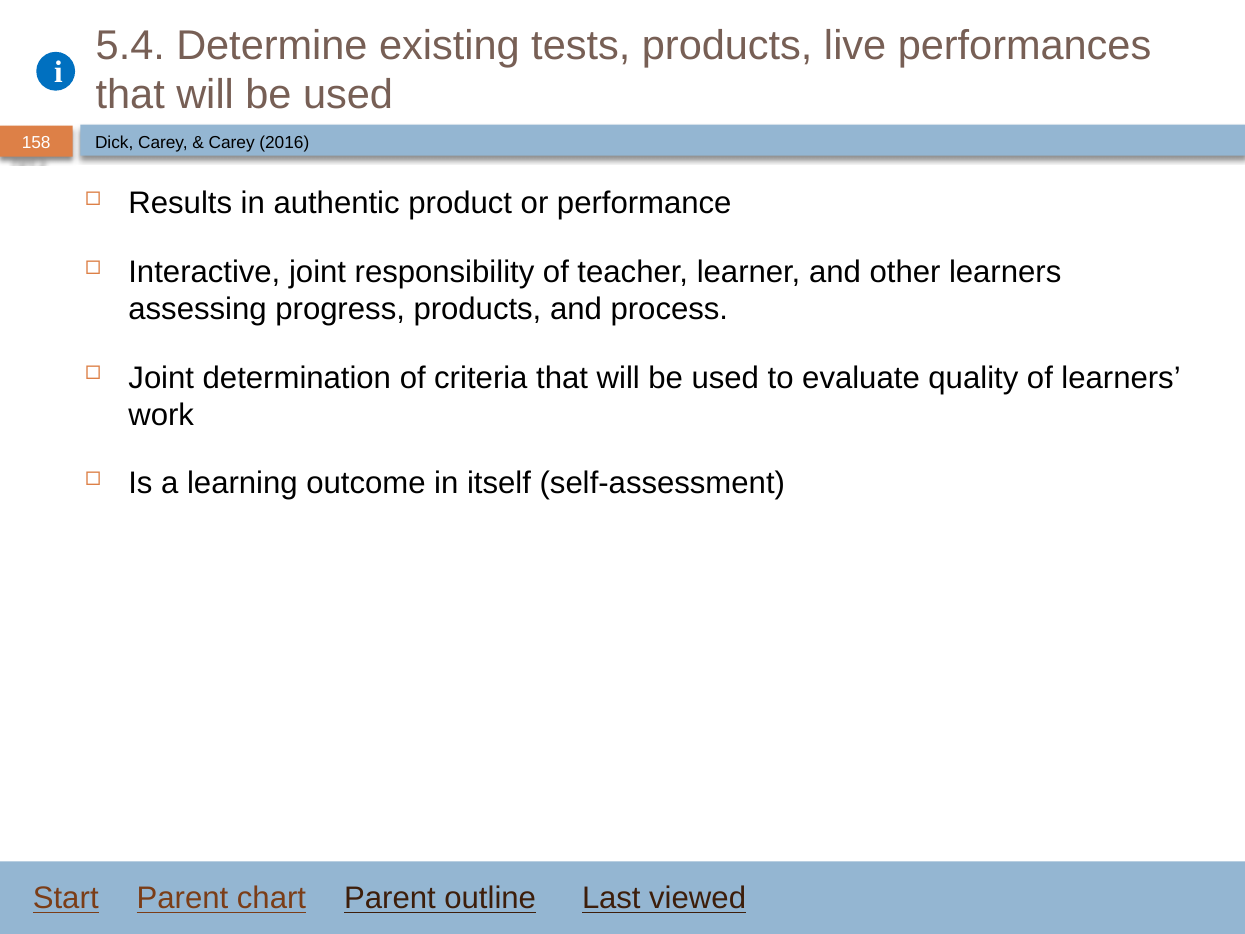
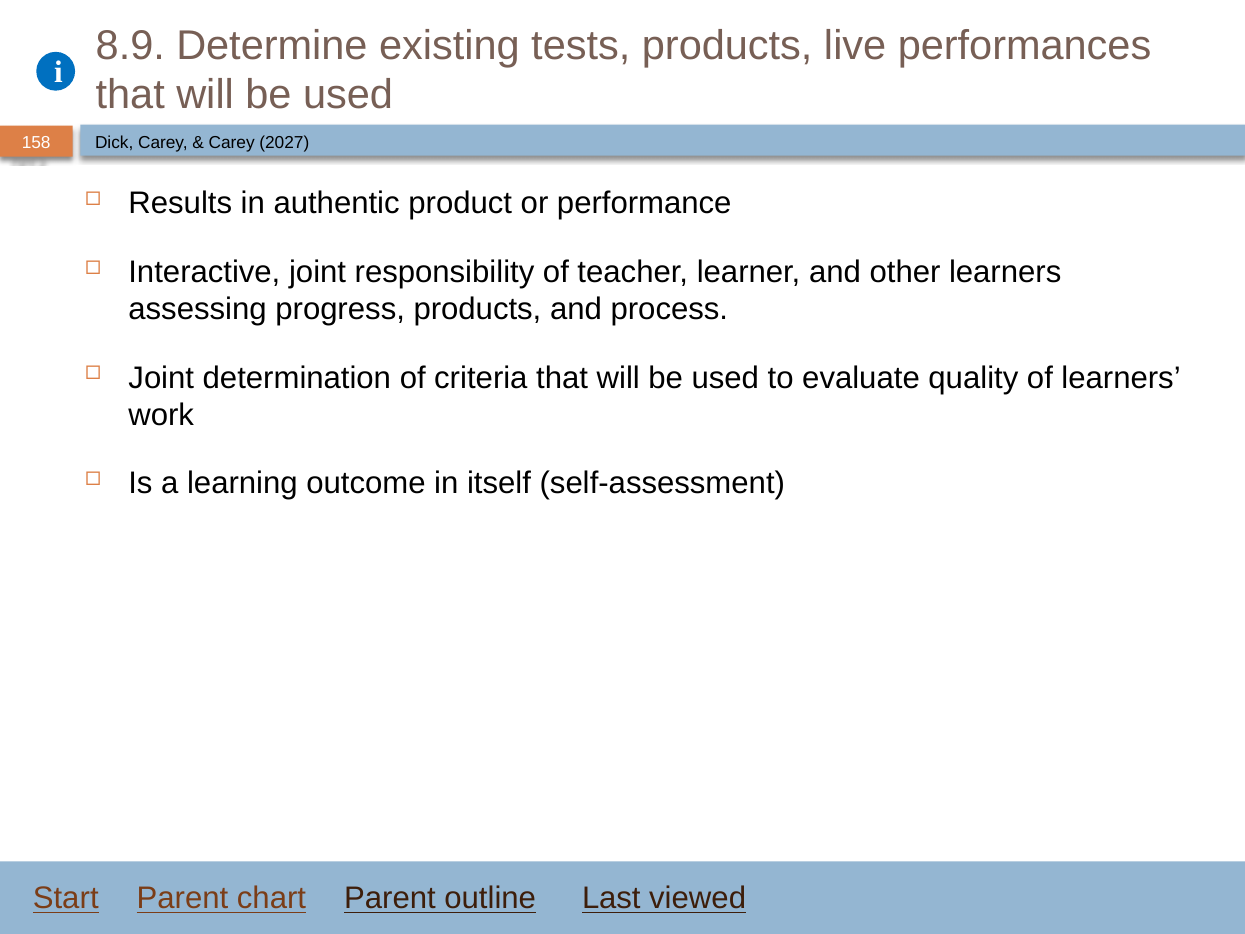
5.4: 5.4 -> 8.9
2016: 2016 -> 2027
